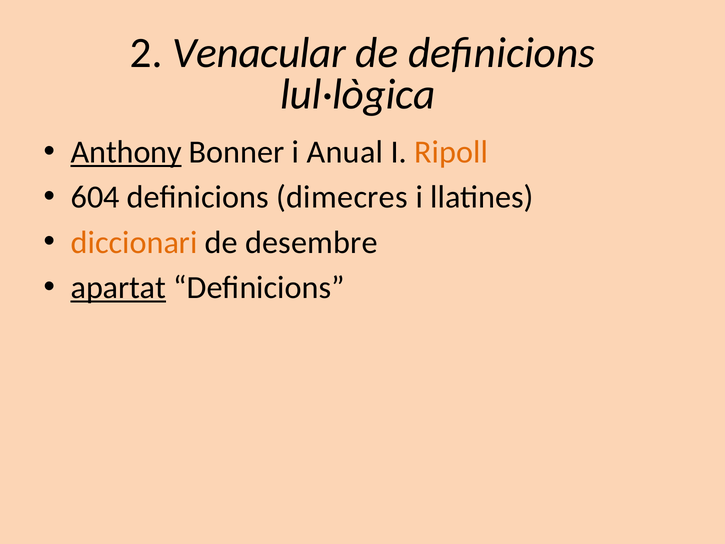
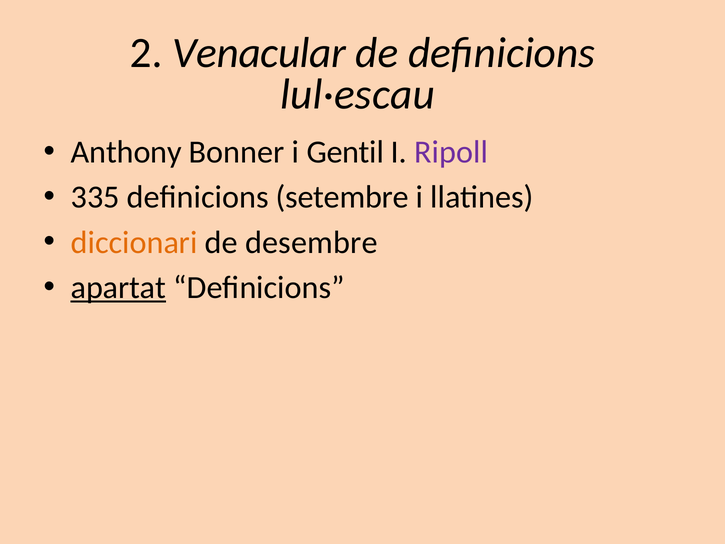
lul·lògica: lul·lògica -> lul·escau
Anthony underline: present -> none
Anual: Anual -> Gentil
Ripoll colour: orange -> purple
604: 604 -> 335
dimecres: dimecres -> setembre
